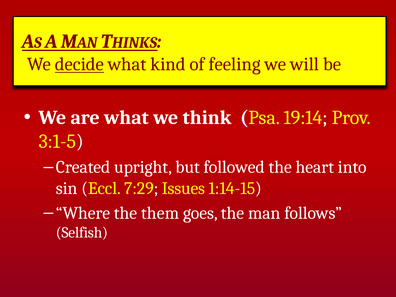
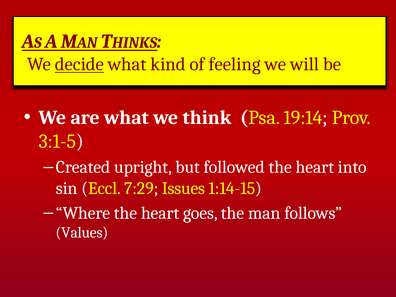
Where the them: them -> heart
Selfish: Selfish -> Values
